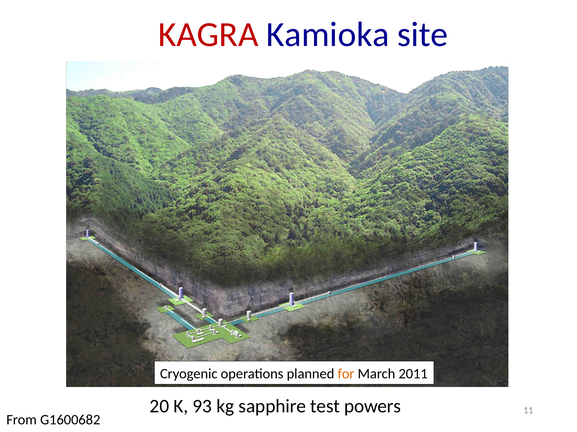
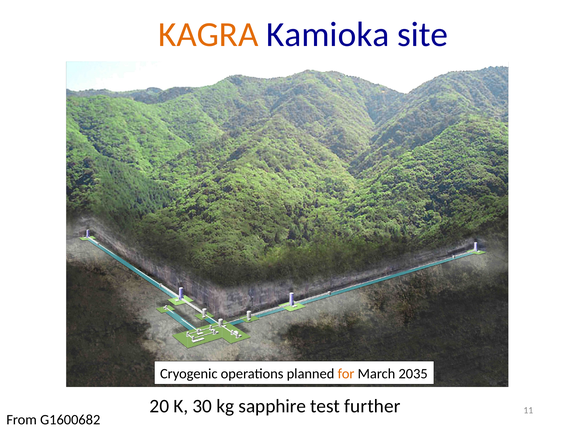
KAGRA colour: red -> orange
2011: 2011 -> 2035
93: 93 -> 30
powers: powers -> further
